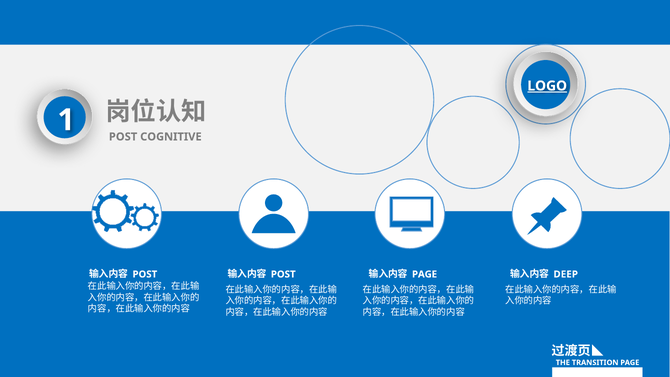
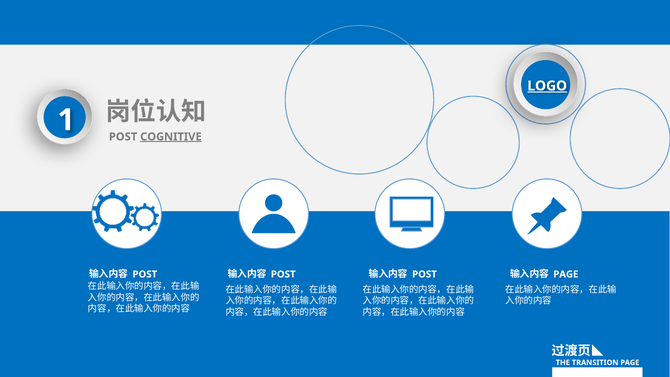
COGNITIVE underline: none -> present
PAGE at (425, 274): PAGE -> POST
DEEP at (566, 274): DEEP -> PAGE
